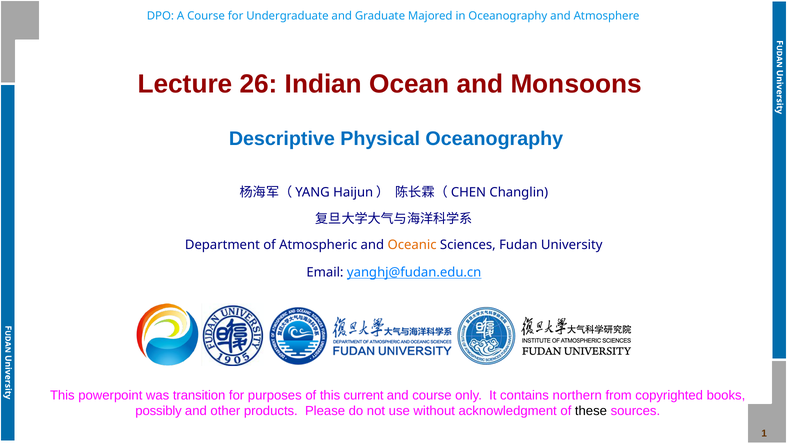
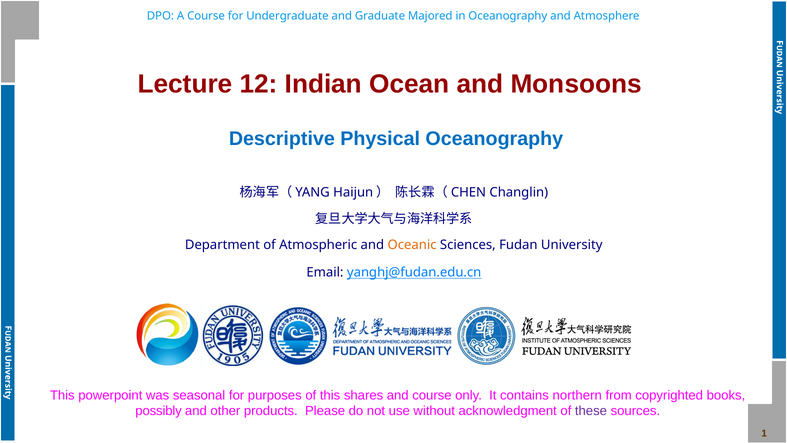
26: 26 -> 12
transition: transition -> seasonal
current: current -> shares
these colour: black -> purple
